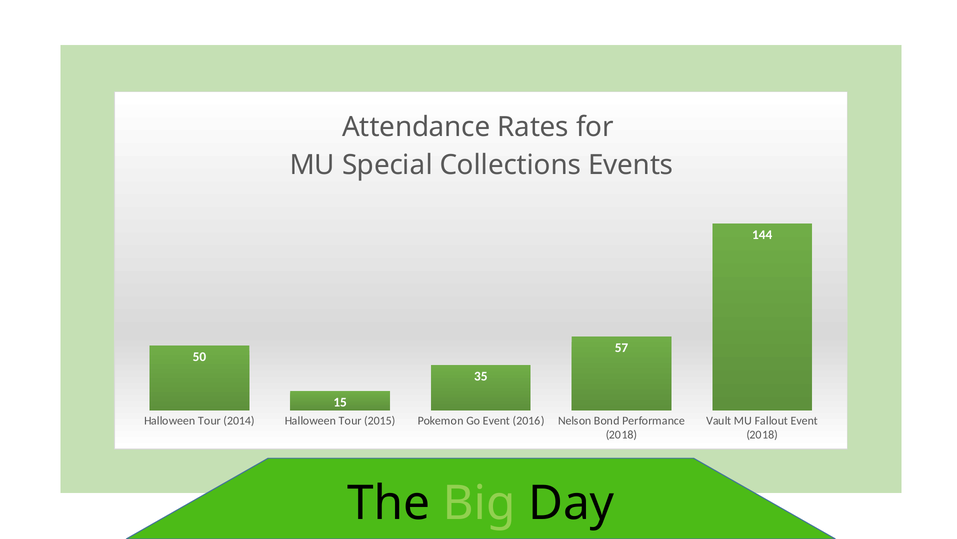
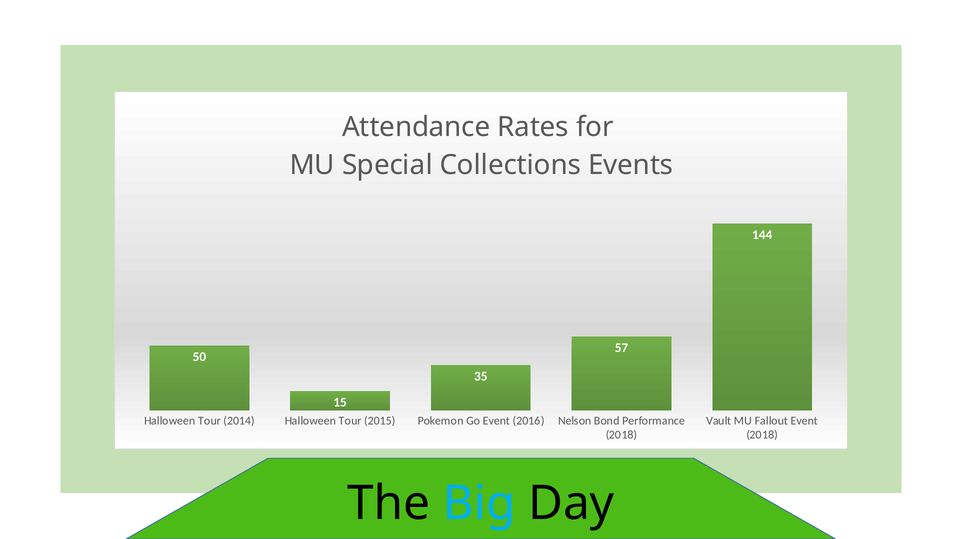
Big colour: light green -> light blue
